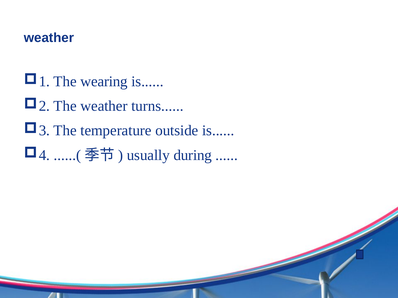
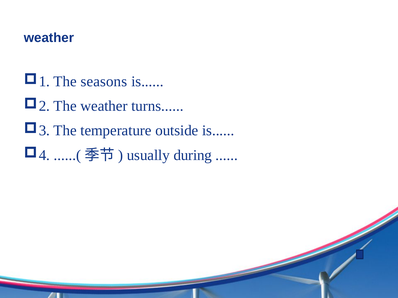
wearing: wearing -> seasons
